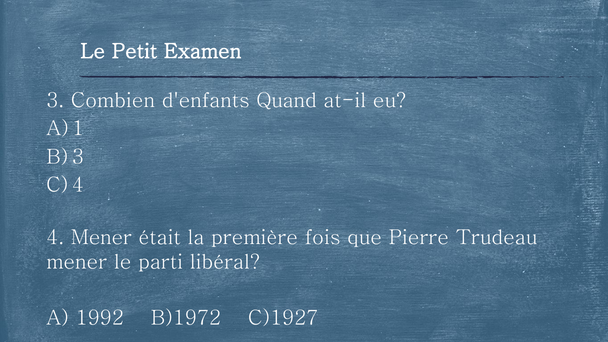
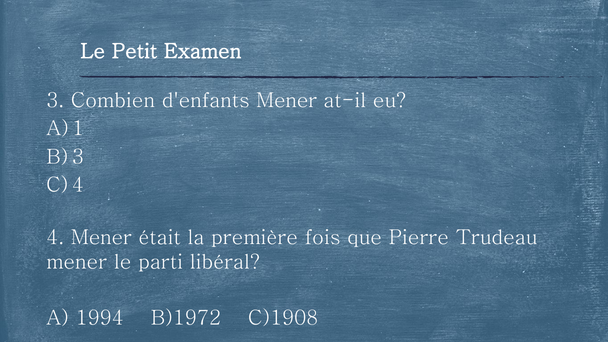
d'enfants Quand: Quand -> Mener
1992: 1992 -> 1994
C)1927: C)1927 -> C)1908
